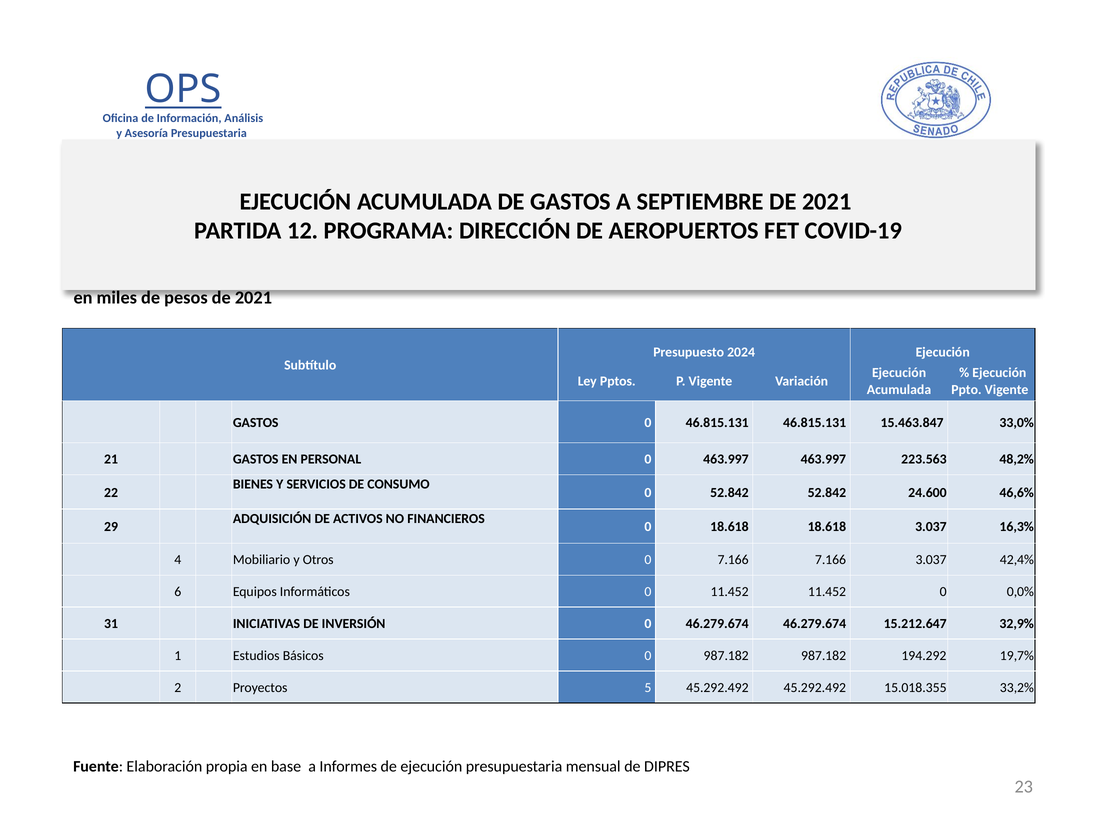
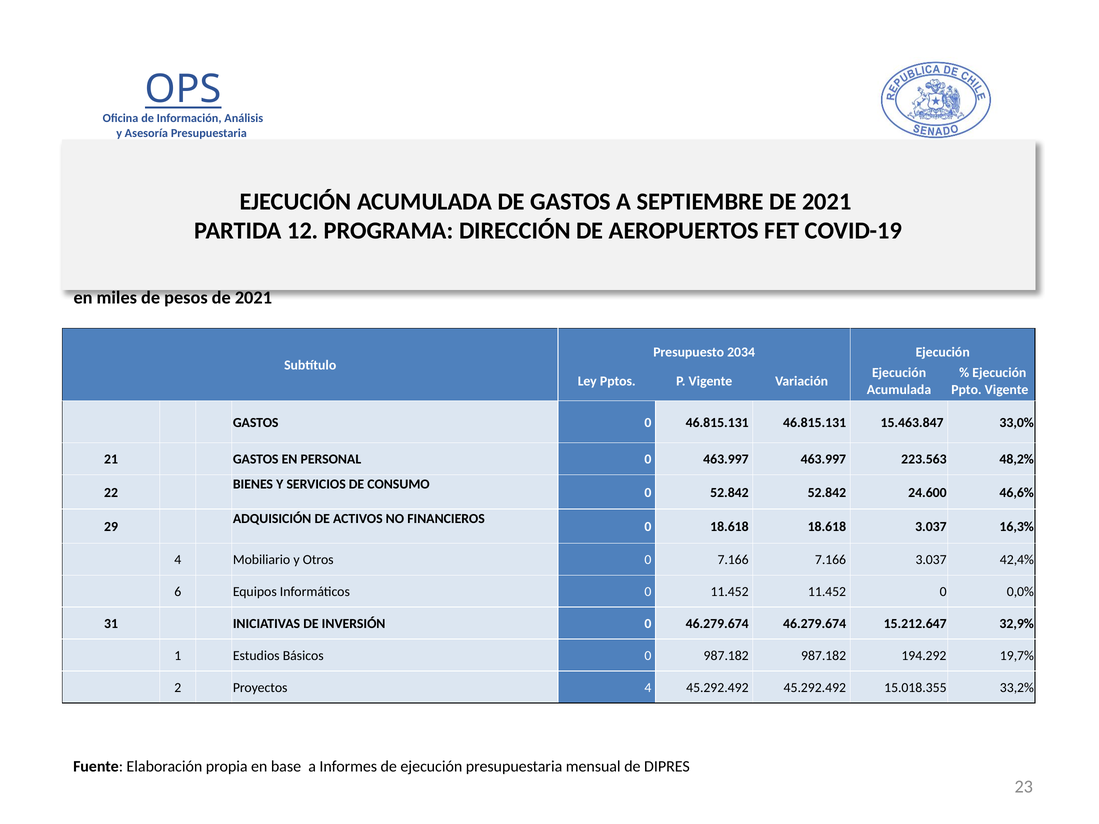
2024: 2024 -> 2034
Proyectos 5: 5 -> 4
